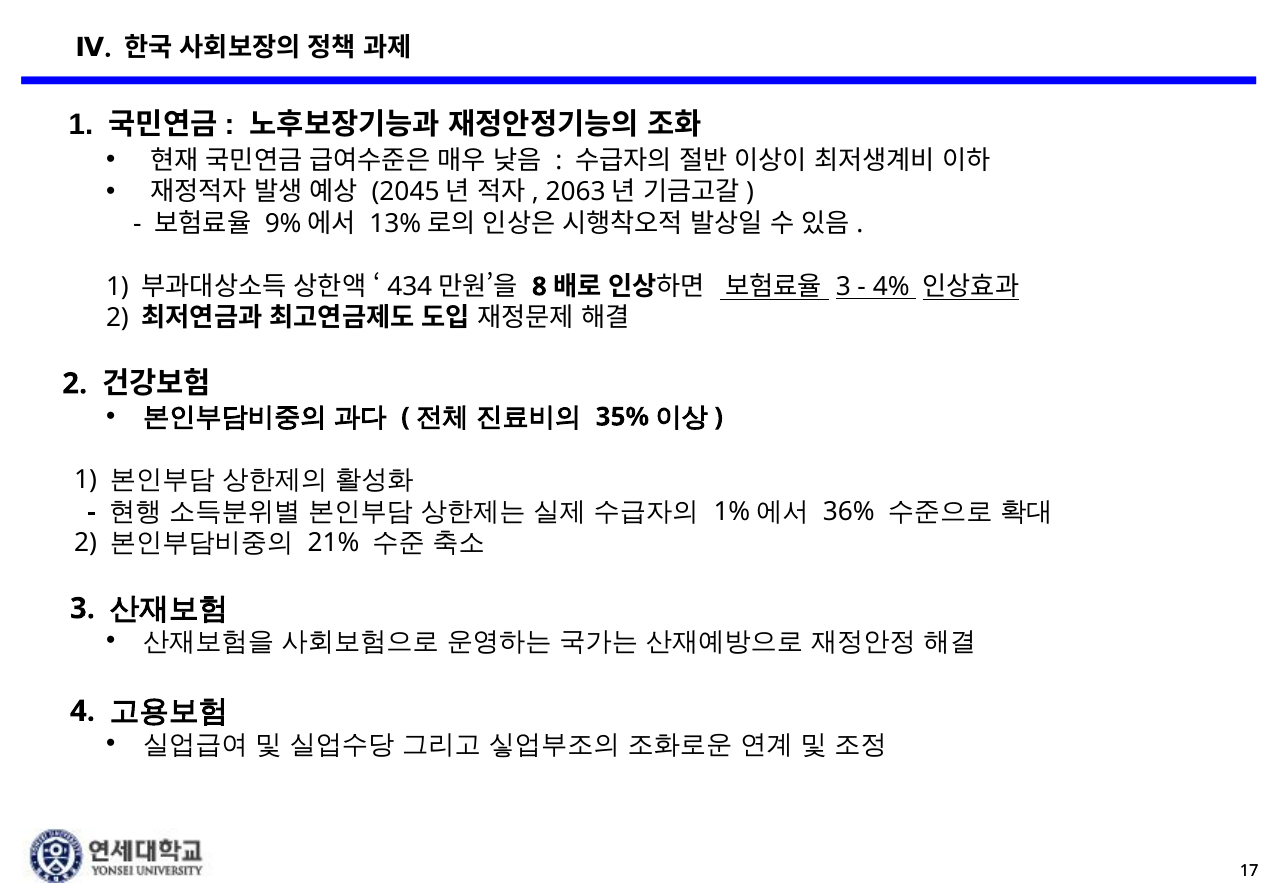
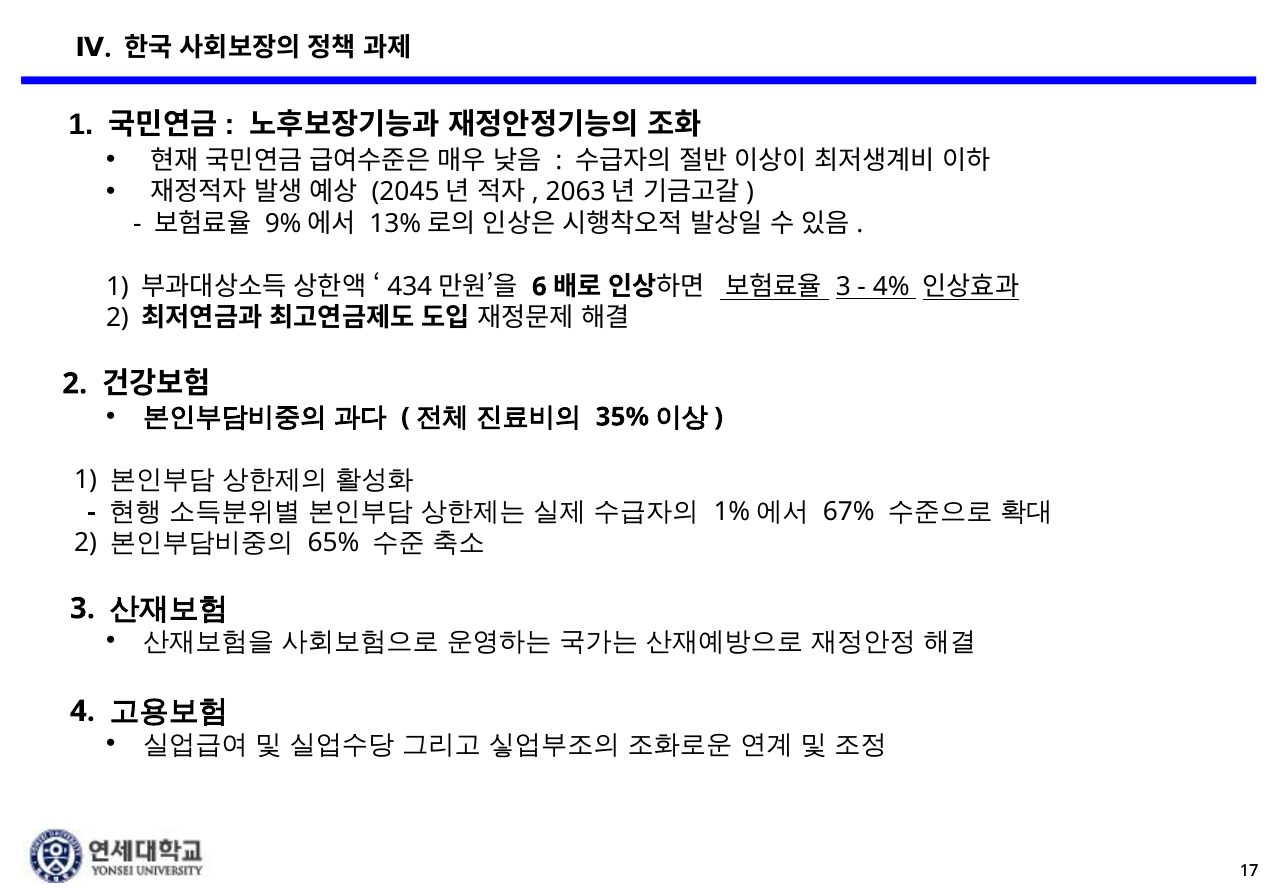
8: 8 -> 6
36%: 36% -> 67%
21%: 21% -> 65%
